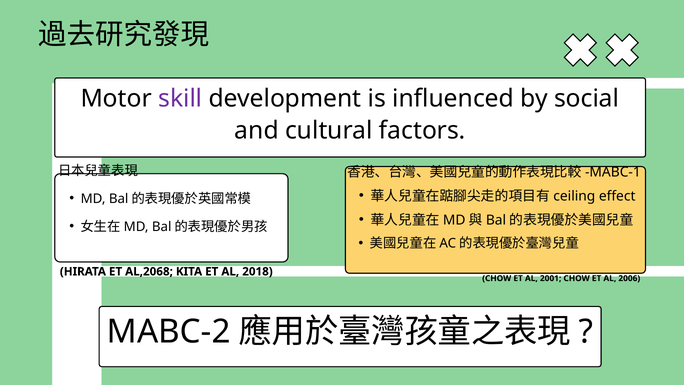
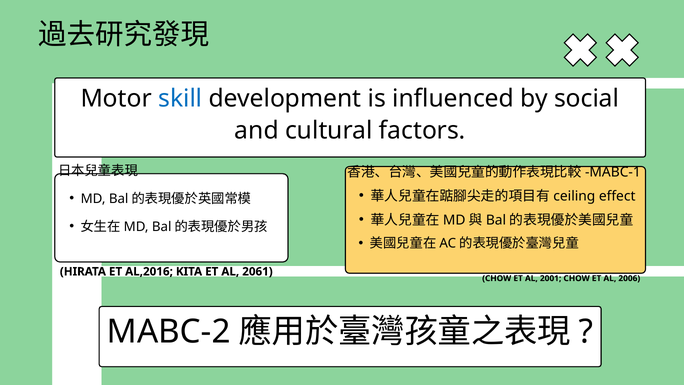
skill colour: purple -> blue
AL,2068: AL,2068 -> AL,2016
2018: 2018 -> 2061
